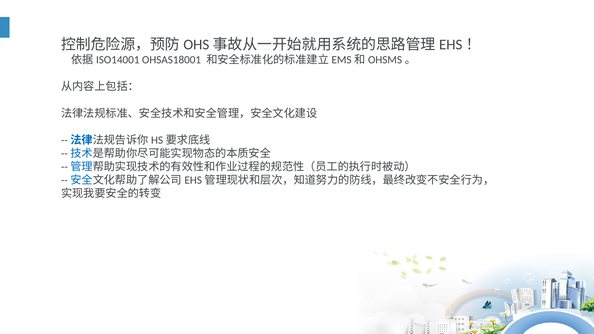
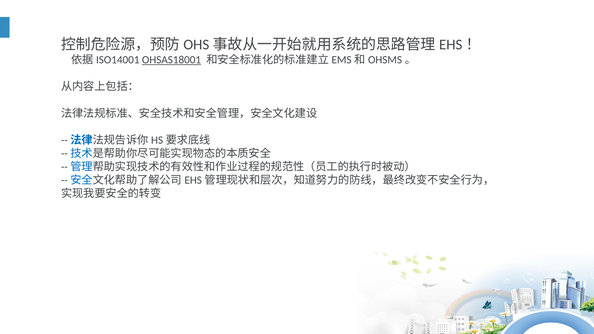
OHSAS18001 underline: none -> present
